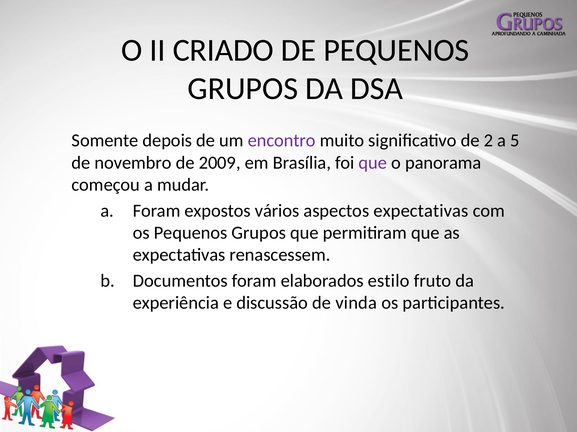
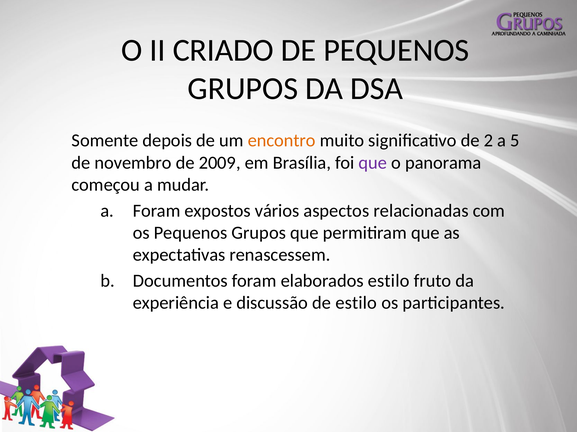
encontro colour: purple -> orange
aspectos expectativas: expectativas -> relacionadas
de vinda: vinda -> estilo
